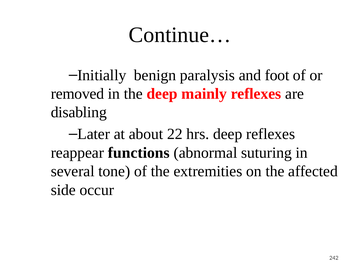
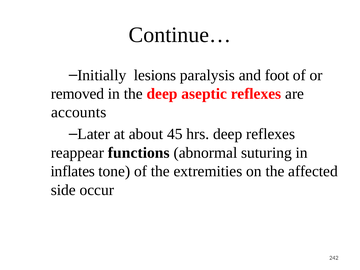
benign: benign -> lesions
mainly: mainly -> aseptic
disabling: disabling -> accounts
22: 22 -> 45
several: several -> inflates
